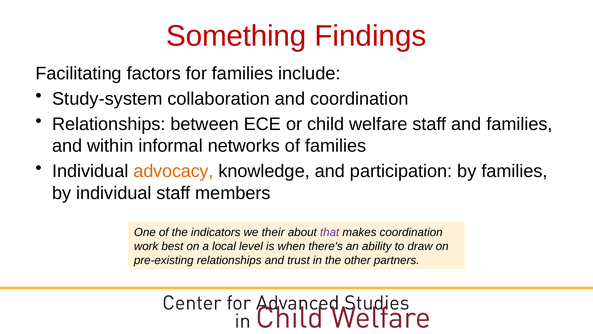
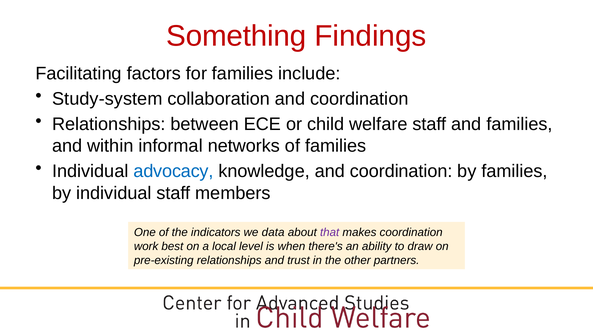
advocacy colour: orange -> blue
knowledge and participation: participation -> coordination
their: their -> data
